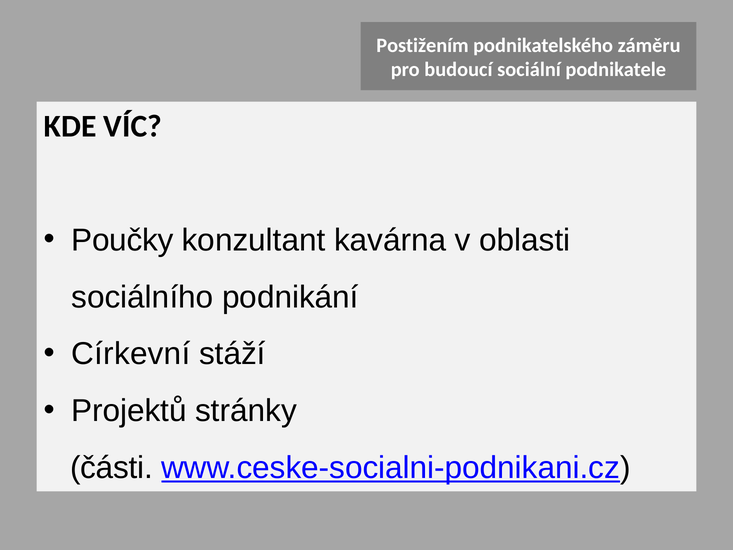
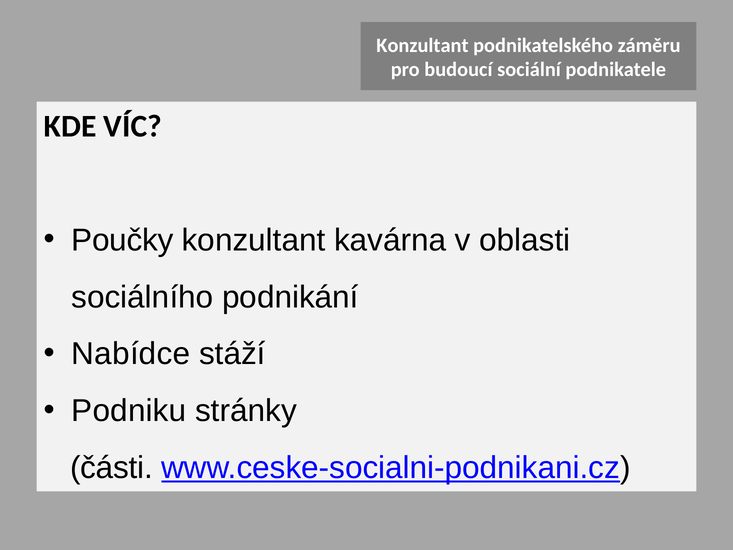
Postižením at (423, 45): Postižením -> Konzultant
Církevní: Církevní -> Nabídce
Projektů: Projektů -> Podniku
